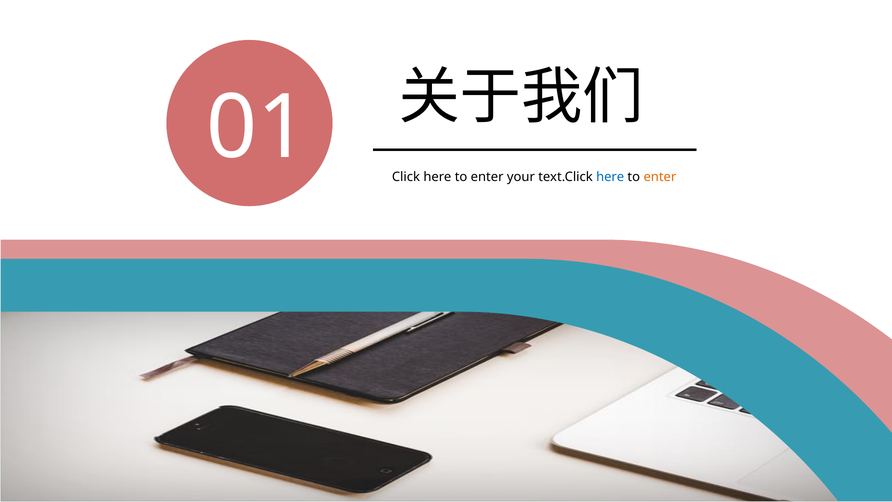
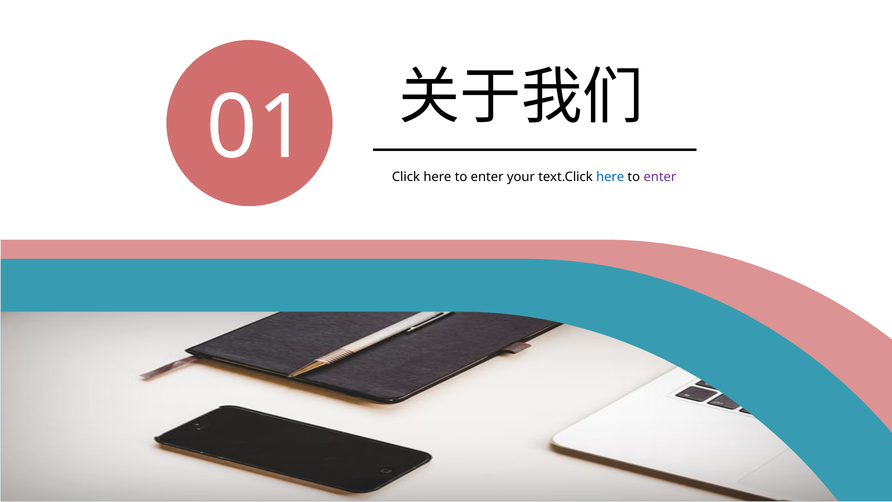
enter at (660, 177) colour: orange -> purple
